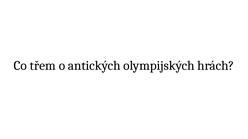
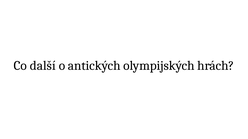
třem: třem -> další
